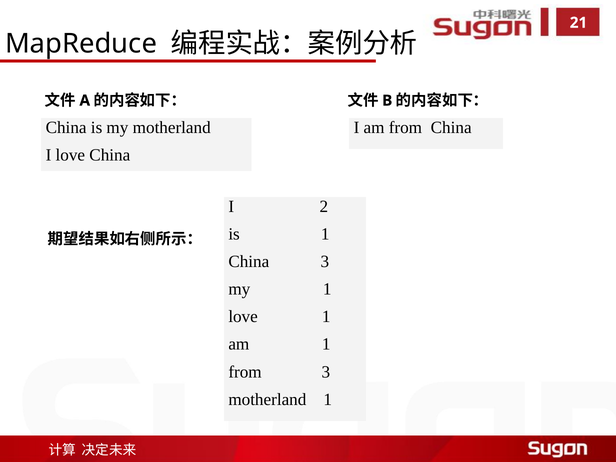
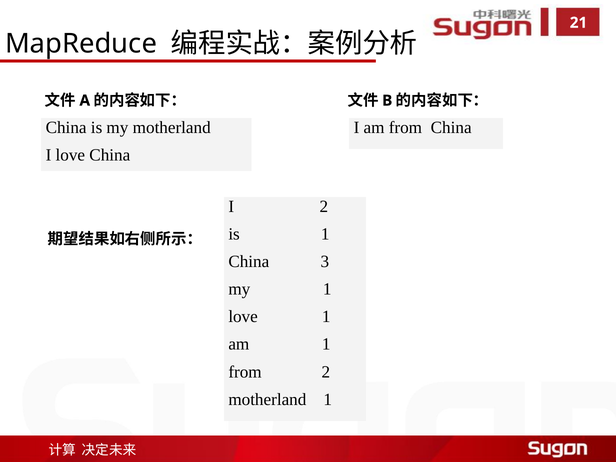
from 3: 3 -> 2
